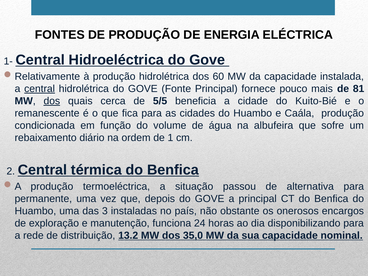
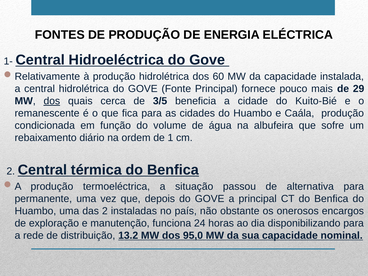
central at (40, 89) underline: present -> none
81: 81 -> 29
5/5: 5/5 -> 3/5
das 3: 3 -> 2
35,0: 35,0 -> 95,0
